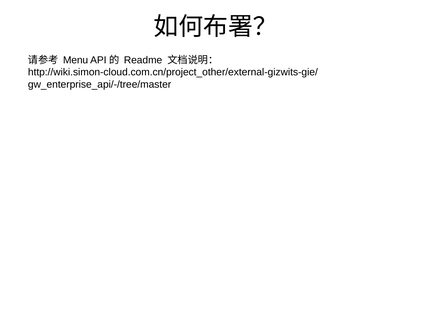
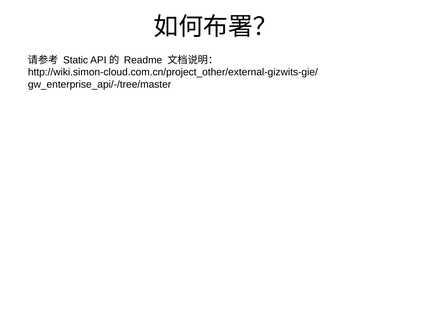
Menu: Menu -> Static
